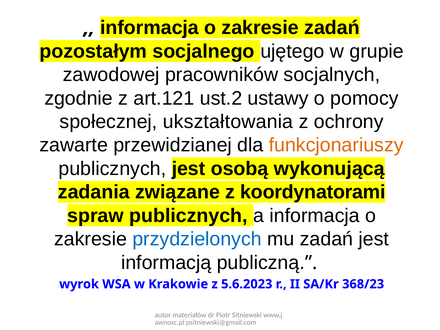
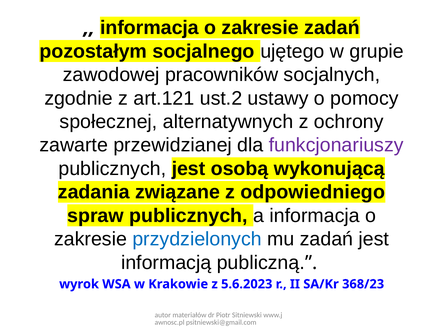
ukształtowania: ukształtowania -> alternatywnych
funkcjonariuszy colour: orange -> purple
koordynatorami: koordynatorami -> odpowiedniego
